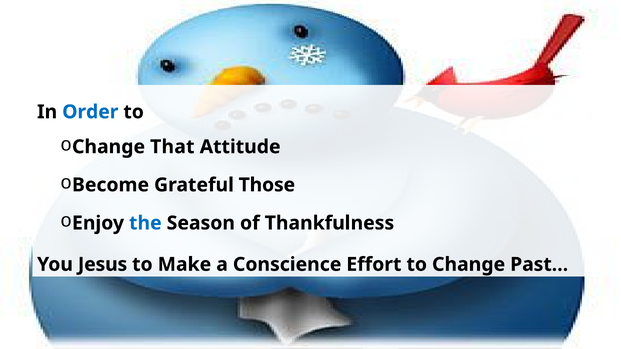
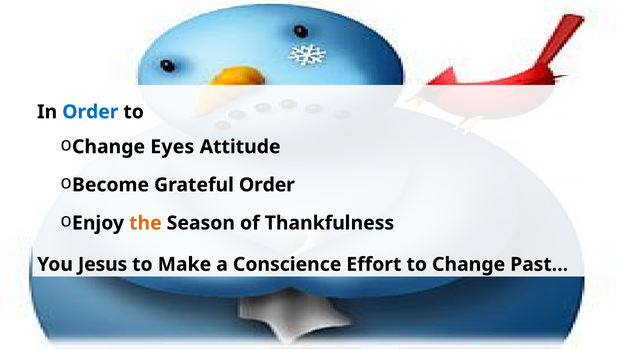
That: That -> Eyes
Grateful Those: Those -> Order
the colour: blue -> orange
